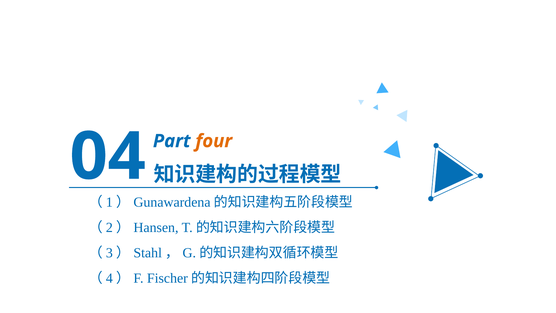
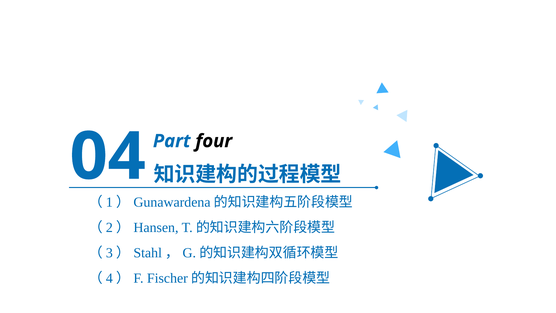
four colour: orange -> black
